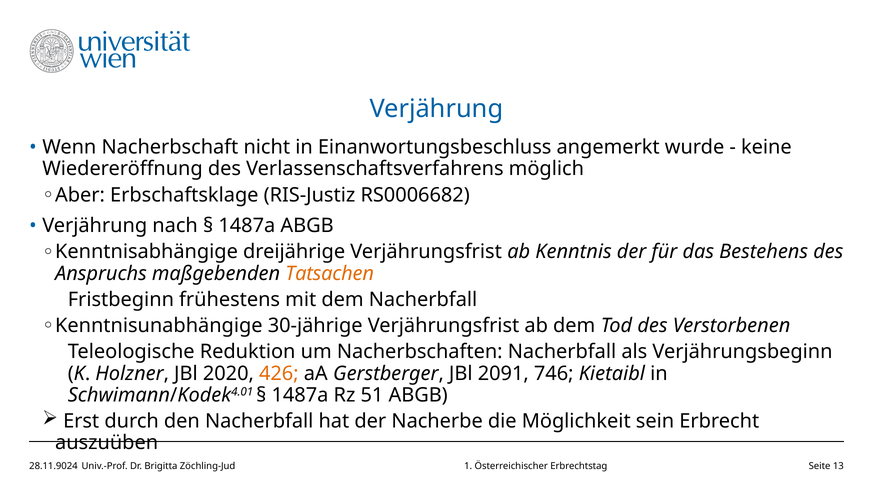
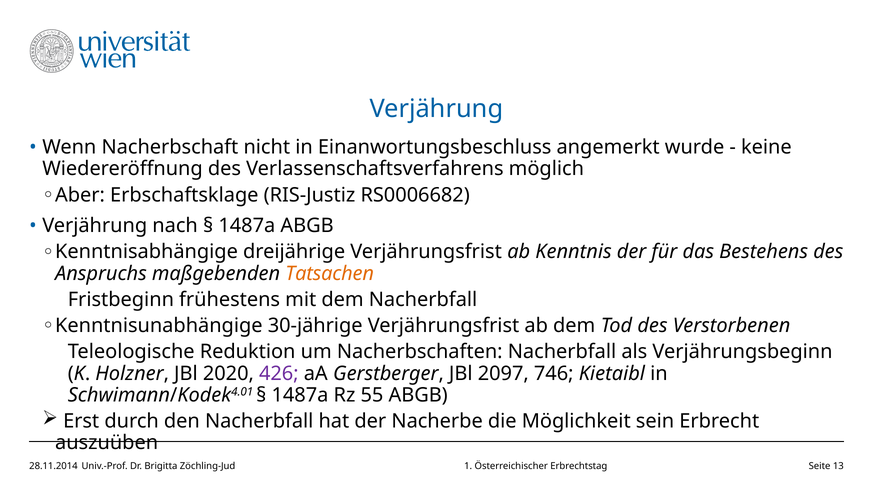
426 colour: orange -> purple
2091: 2091 -> 2097
51: 51 -> 55
28.11.9024: 28.11.9024 -> 28.11.2014
